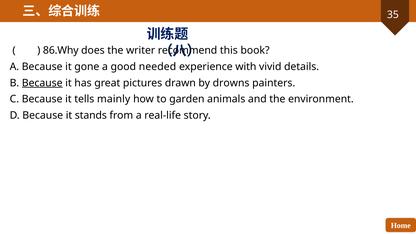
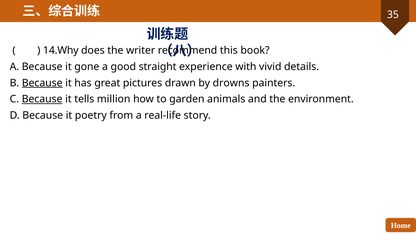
86.Why: 86.Why -> 14.Why
needed: needed -> straight
Because at (42, 99) underline: none -> present
mainly: mainly -> million
stands: stands -> poetry
